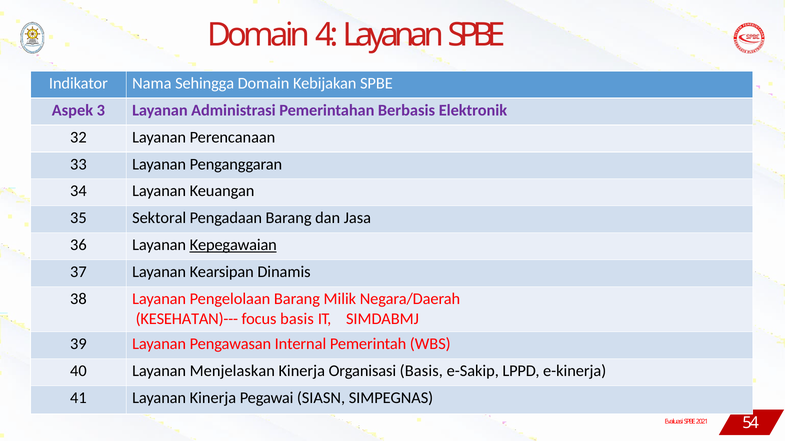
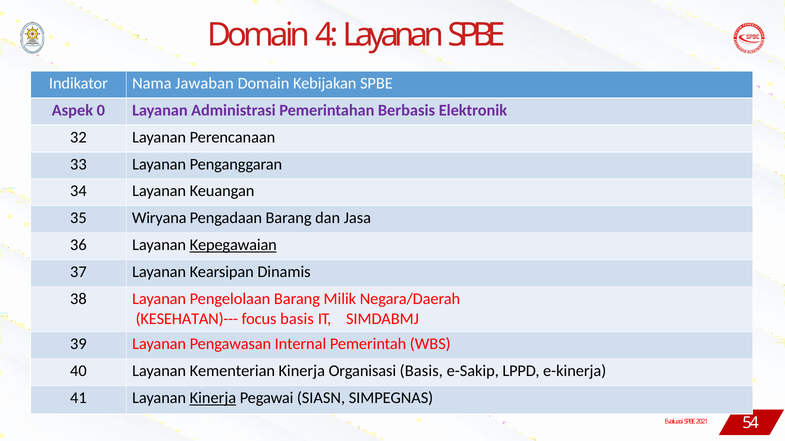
Sehingga: Sehingga -> Jawaban
3: 3 -> 0
Sektoral: Sektoral -> Wiryana
Menjelaskan: Menjelaskan -> Kementerian
Kinerja at (213, 398) underline: none -> present
